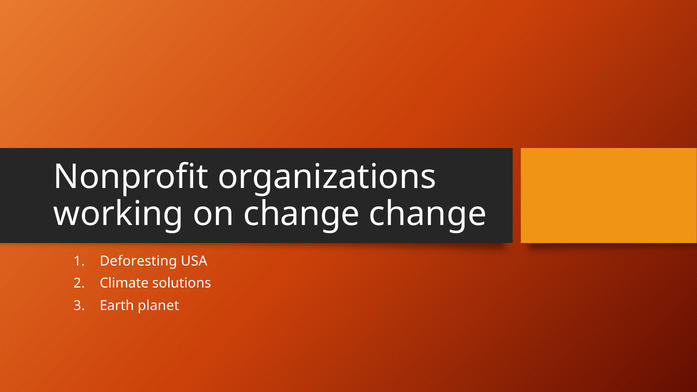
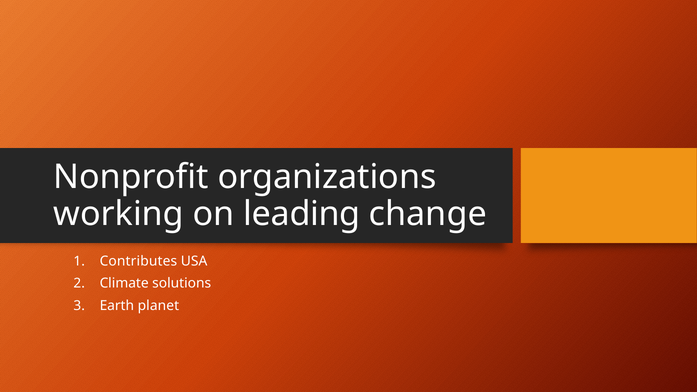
on change: change -> leading
Deforesting: Deforesting -> Contributes
